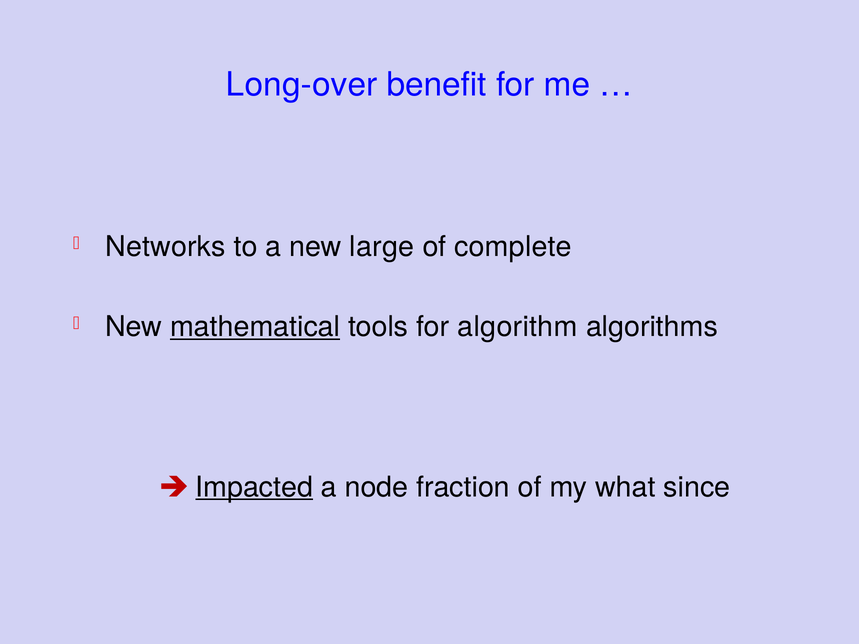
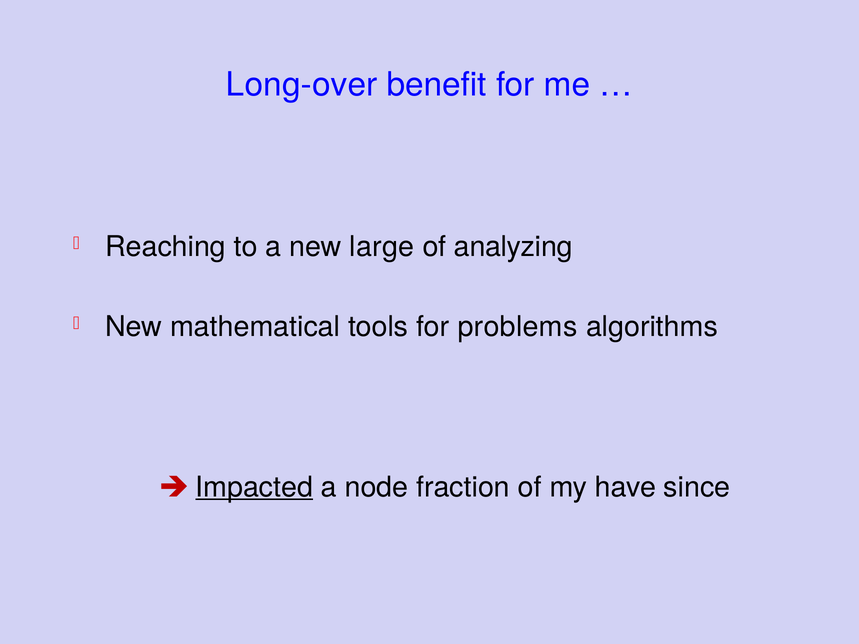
Networks: Networks -> Reaching
complete: complete -> analyzing
mathematical underline: present -> none
algorithm: algorithm -> problems
what: what -> have
